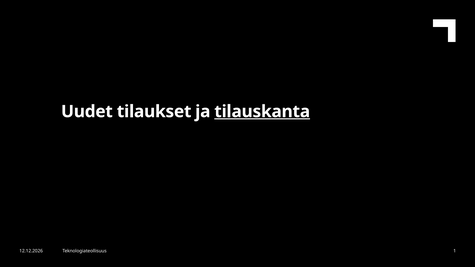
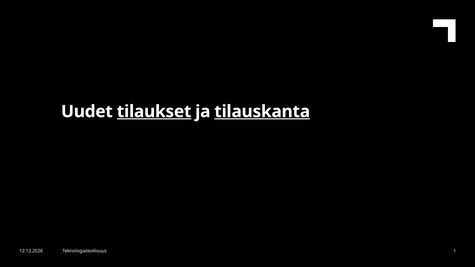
tilaukset underline: none -> present
